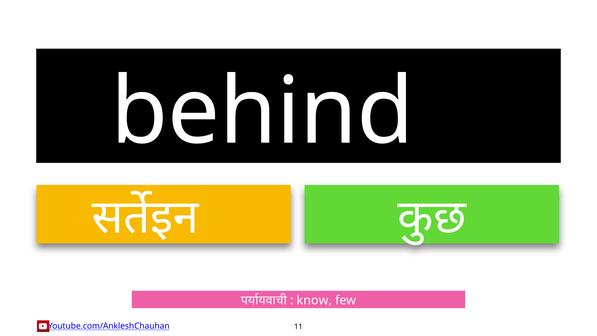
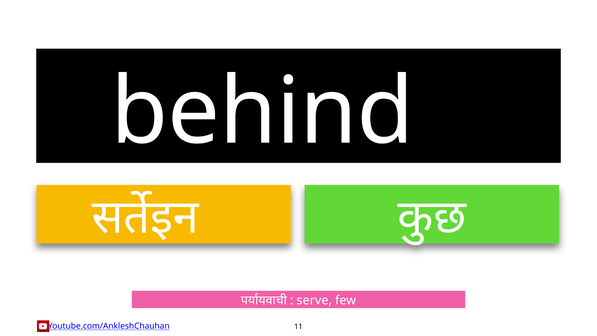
know: know -> serve
